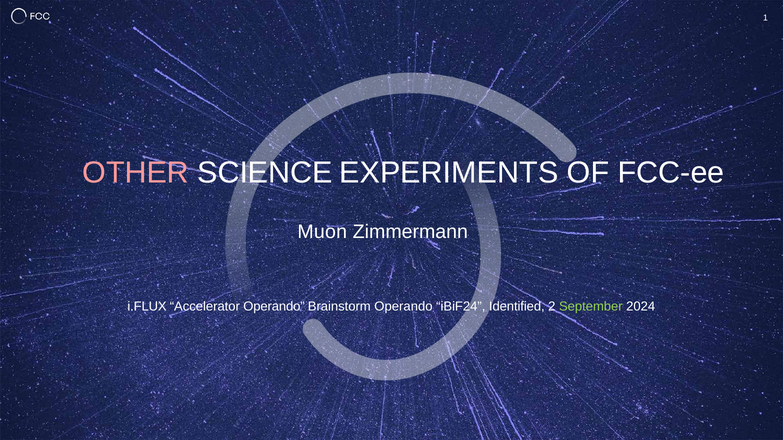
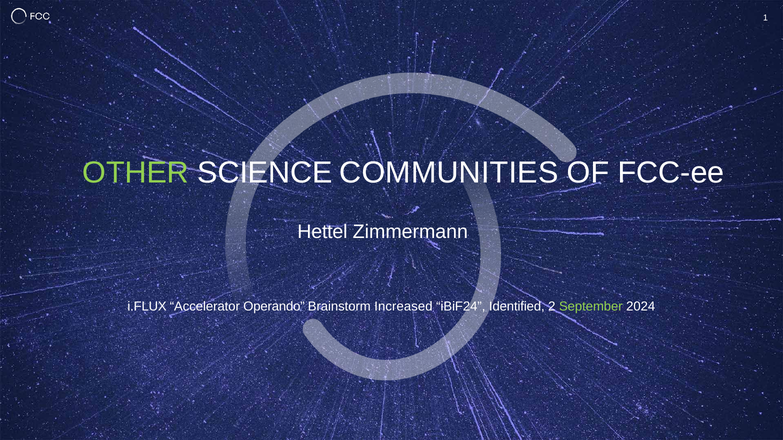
OTHER colour: pink -> light green
EXPERIMENTS: EXPERIMENTS -> COMMUNITIES
Muon: Muon -> Hettel
Brainstorm Operando: Operando -> Increased
